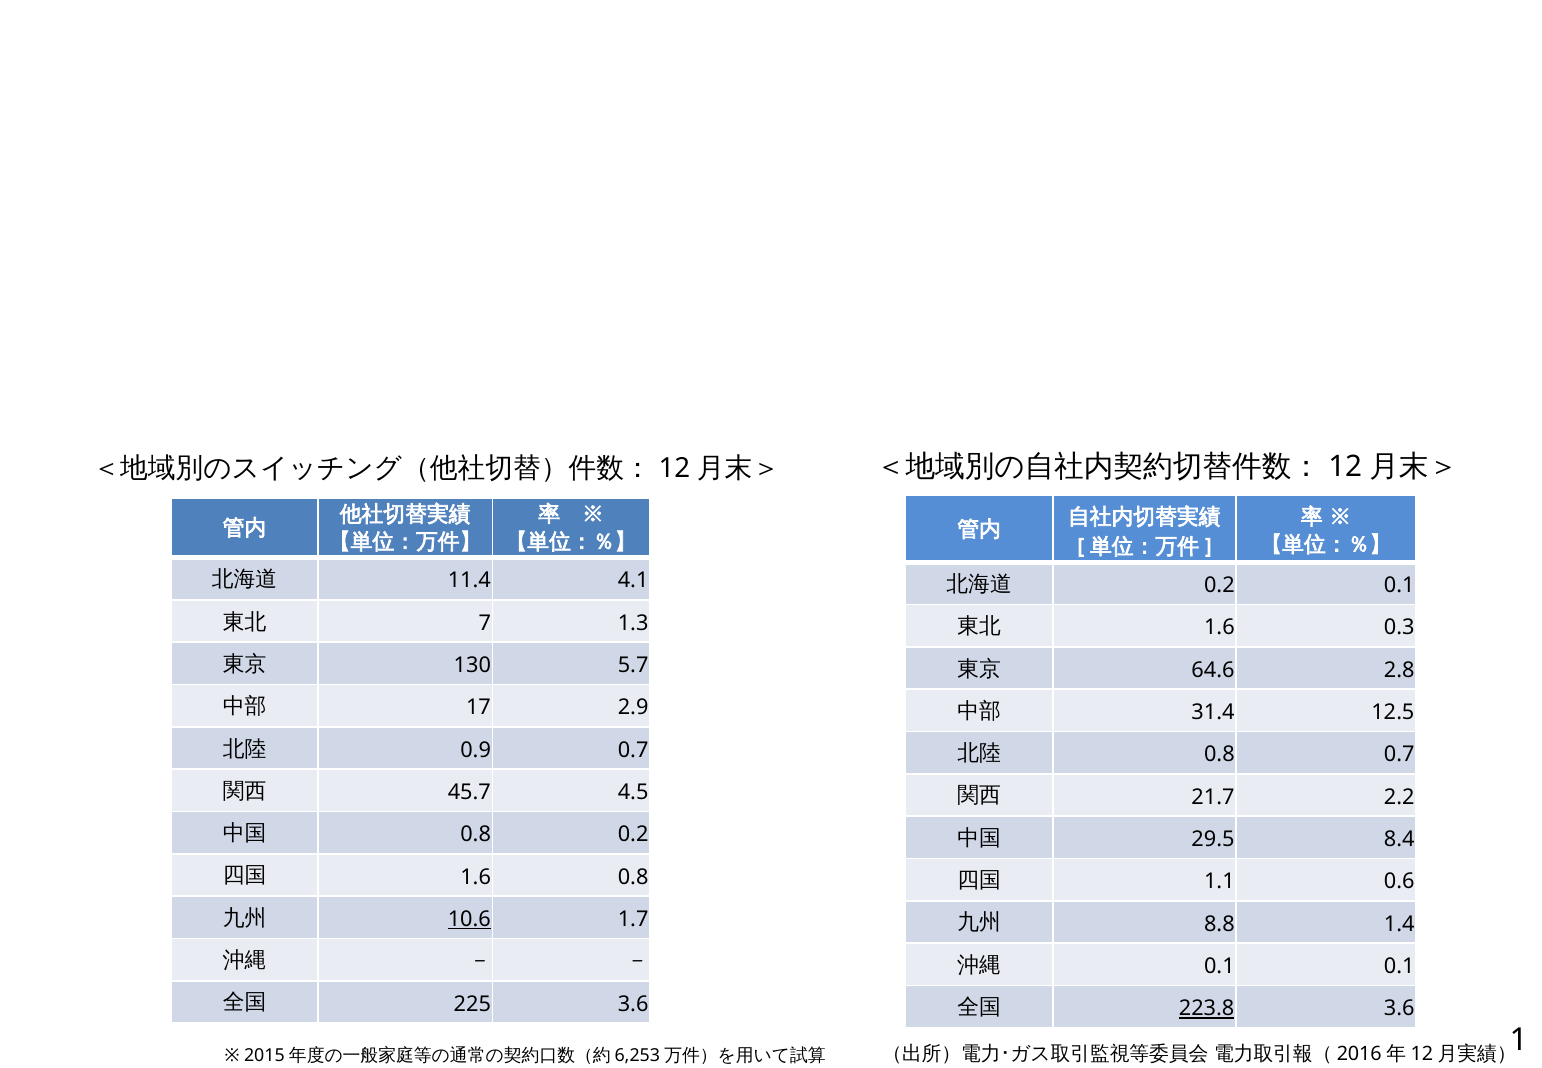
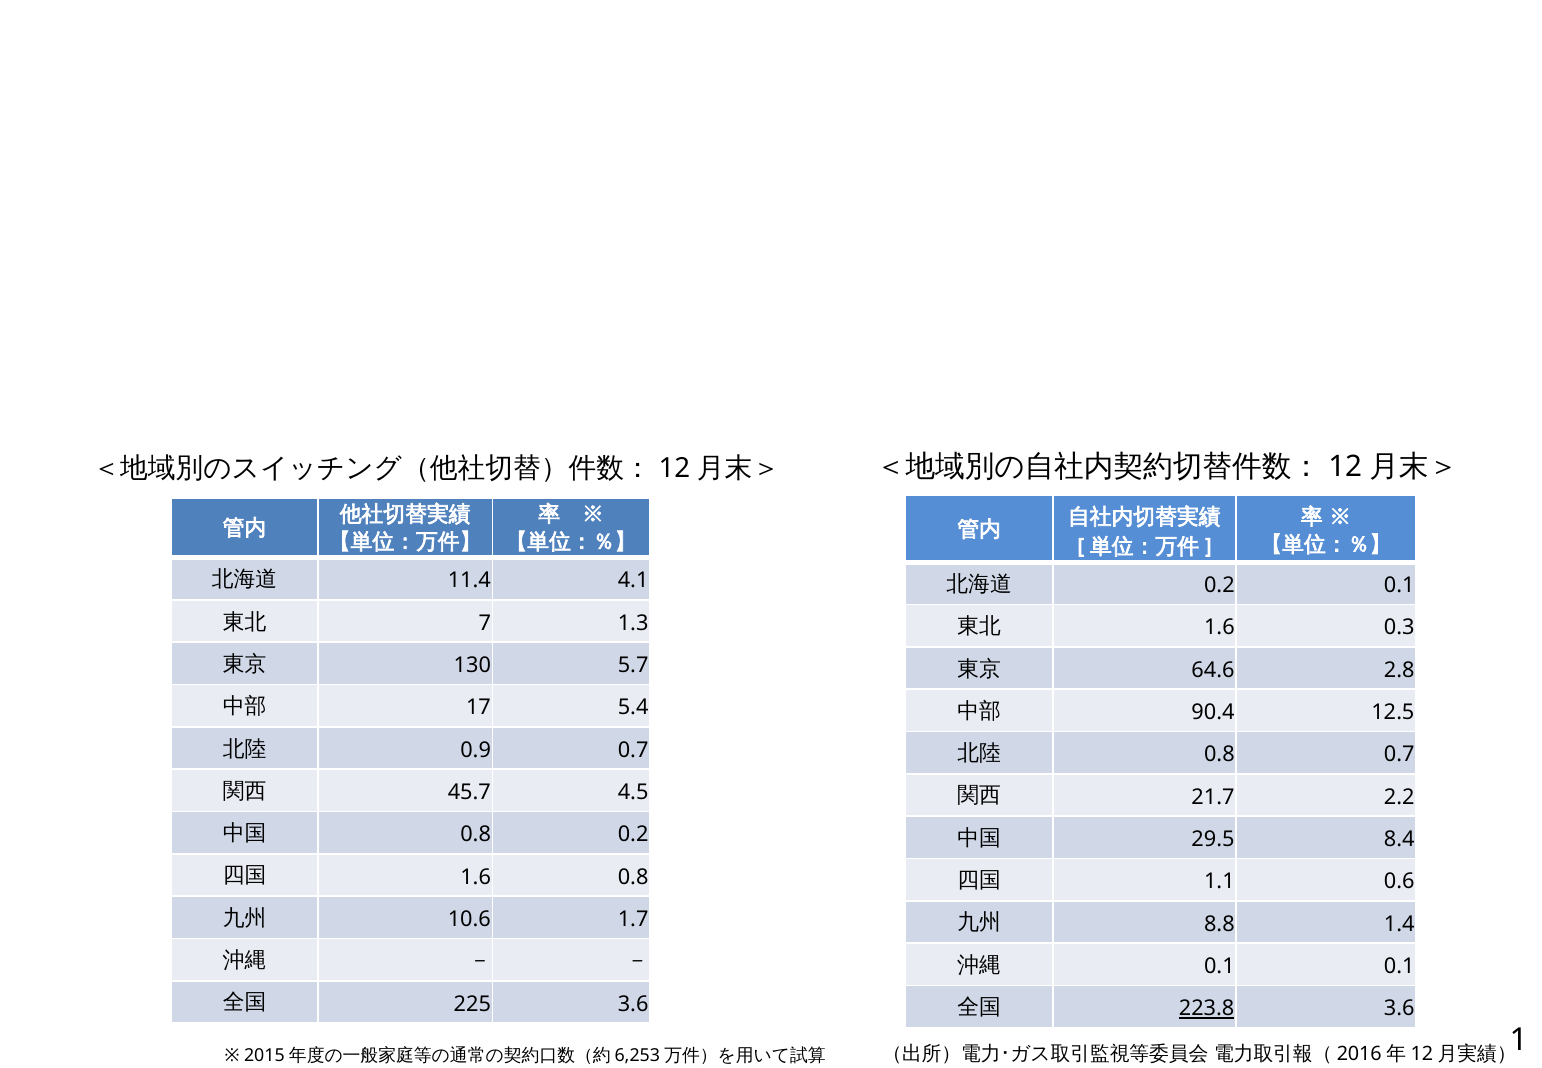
2.9: 2.9 -> 5.4
31.4: 31.4 -> 90.4
10.6 underline: present -> none
